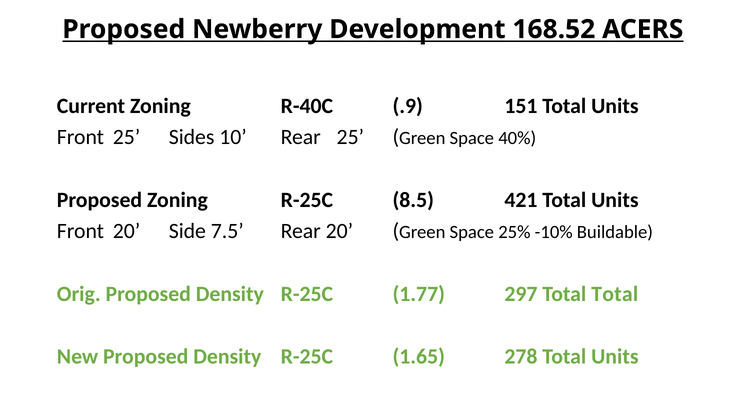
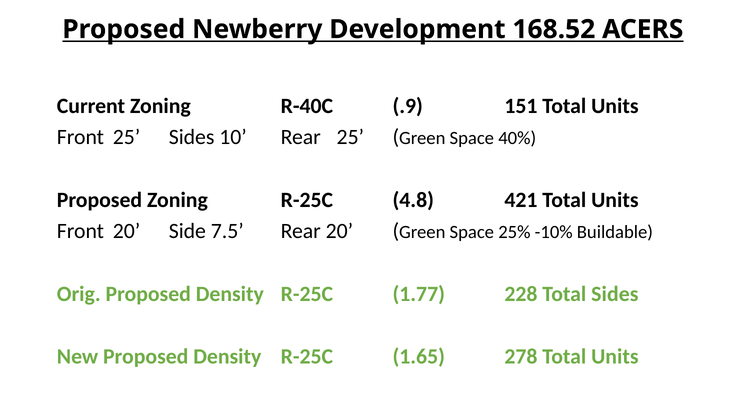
8.5: 8.5 -> 4.8
297: 297 -> 228
Total Total: Total -> Sides
